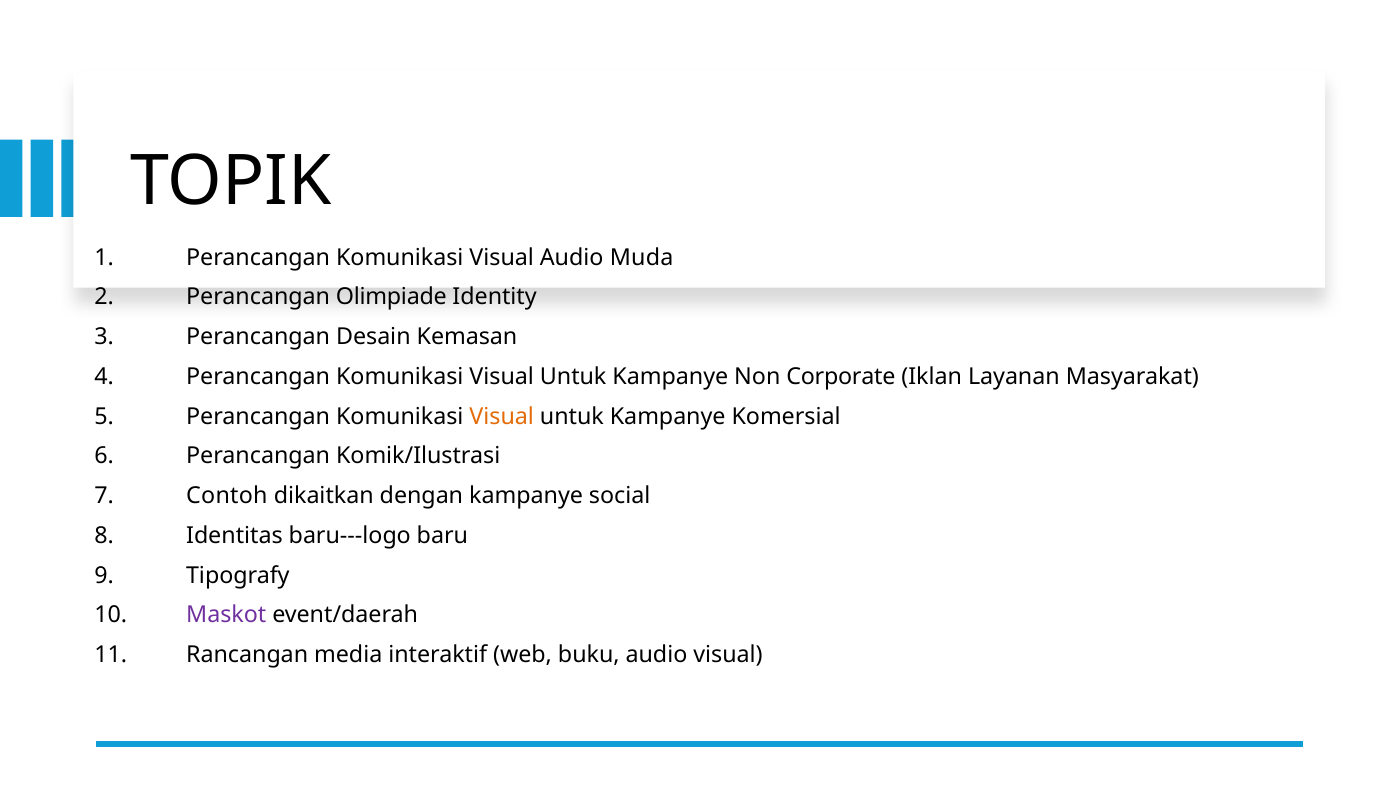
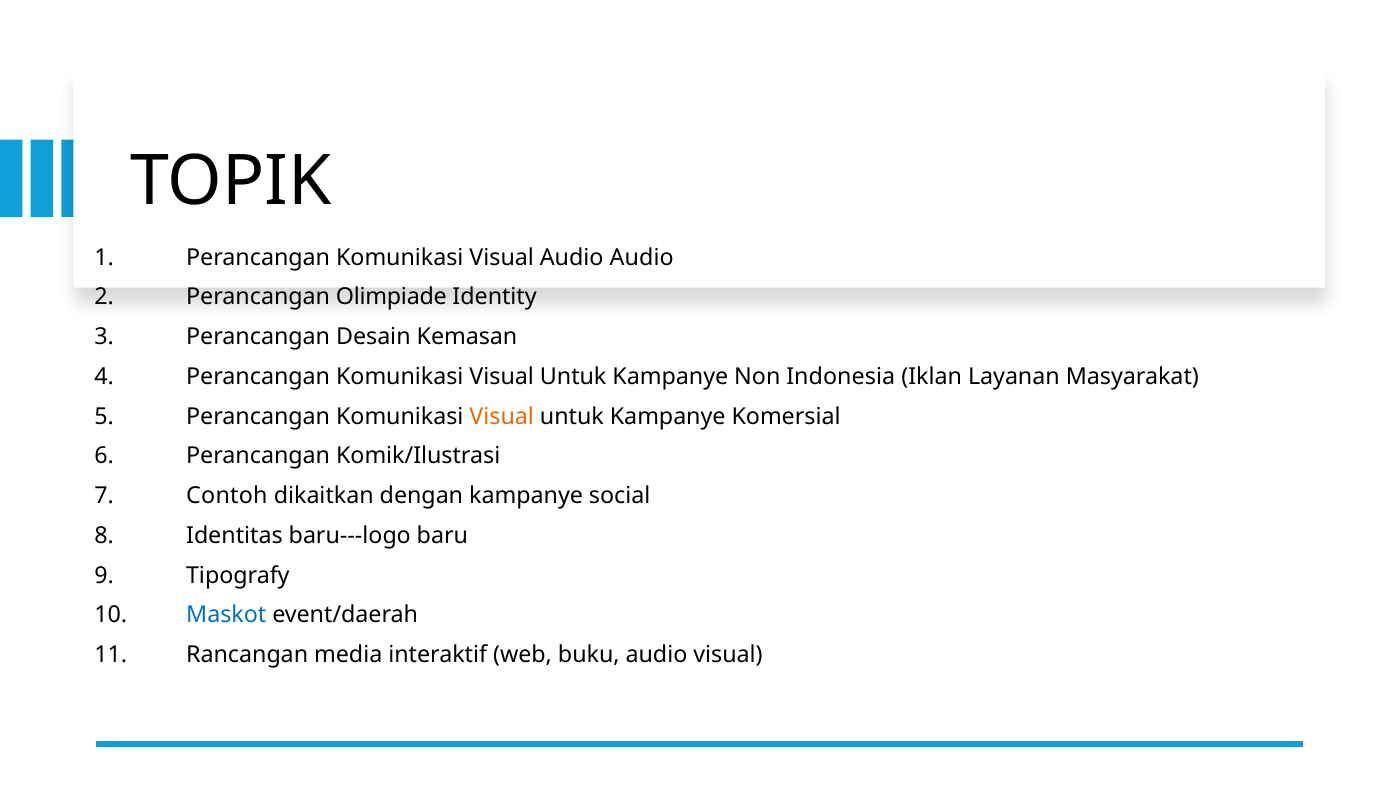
Audio Muda: Muda -> Audio
Corporate: Corporate -> Indonesia
Maskot colour: purple -> blue
